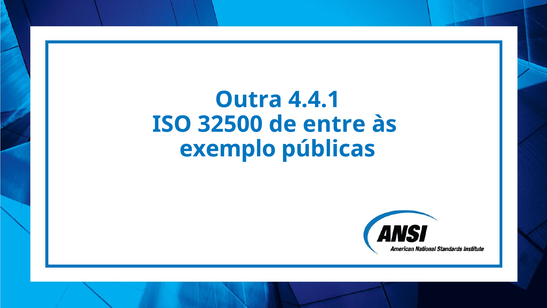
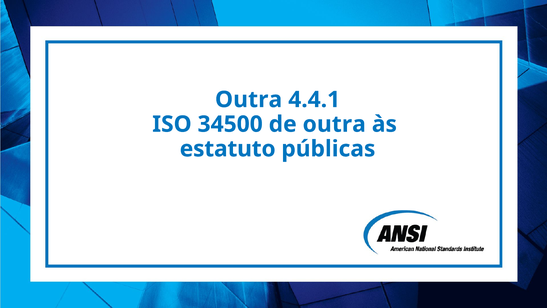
32500: 32500 -> 34500
de entre: entre -> outra
exemplo: exemplo -> estatuto
